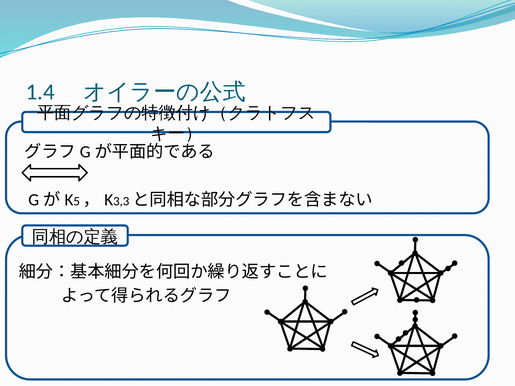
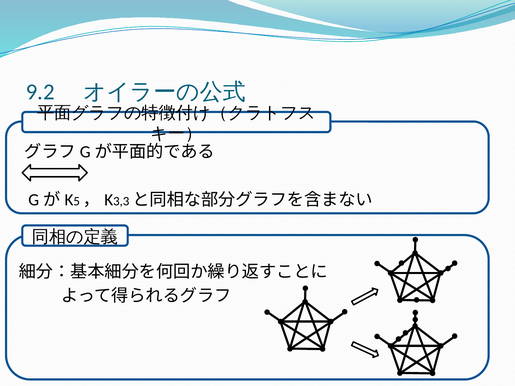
1.4: 1.4 -> 9.2
